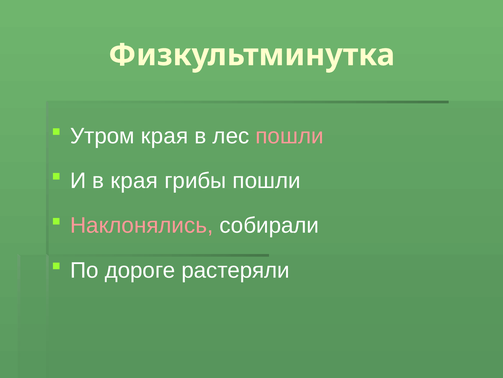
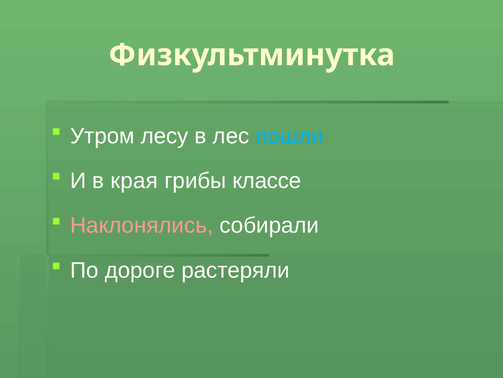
Утром края: края -> лесу
пошли at (290, 136) colour: pink -> light blue
грибы пошли: пошли -> классе
